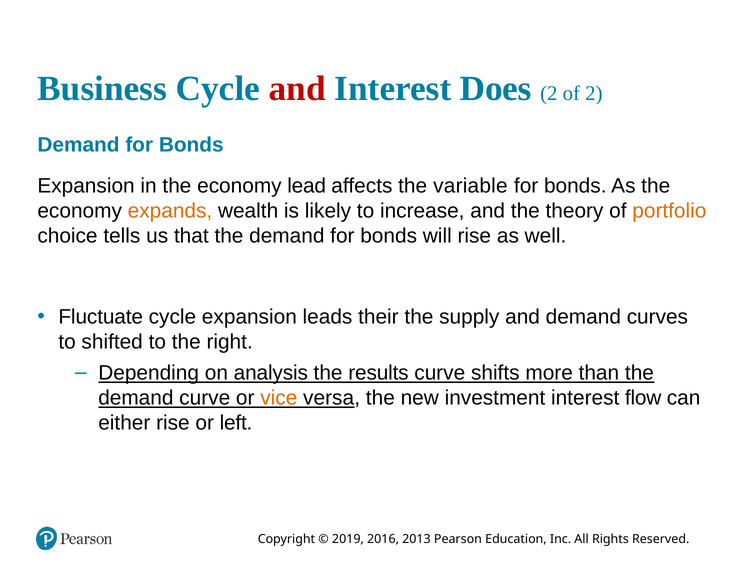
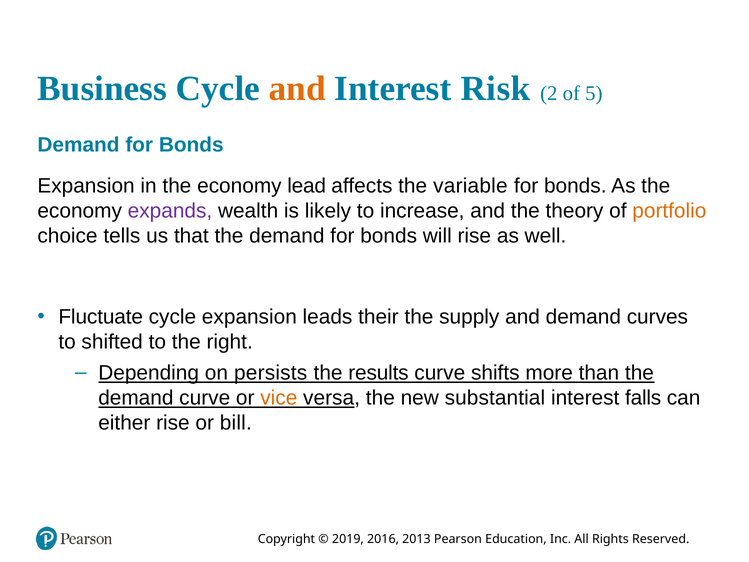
and at (297, 89) colour: red -> orange
Does: Does -> Risk
of 2: 2 -> 5
expands colour: orange -> purple
analysis: analysis -> persists
investment: investment -> substantial
flow: flow -> falls
left: left -> bill
